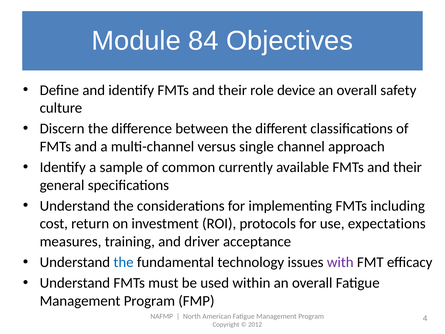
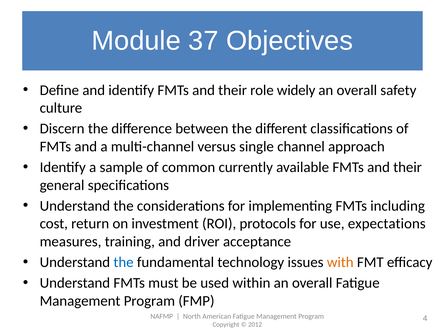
84: 84 -> 37
device: device -> widely
with colour: purple -> orange
